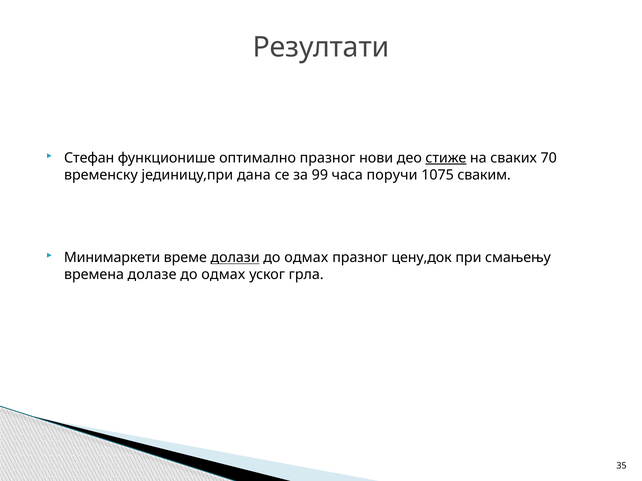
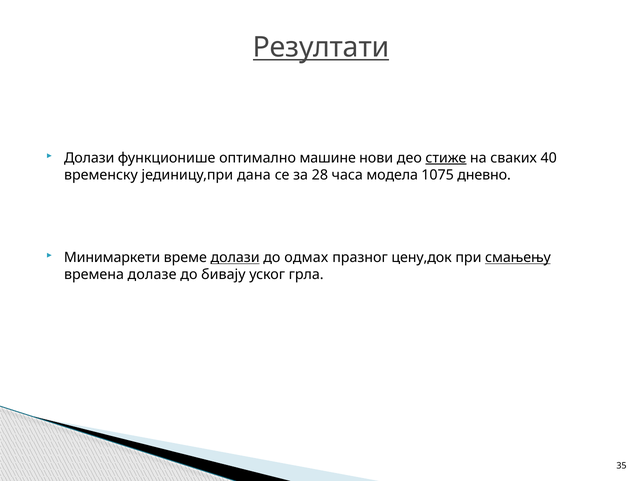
Резултати underline: none -> present
Стефан at (89, 158): Стефан -> Долази
оптимално празног: празног -> машине
70: 70 -> 40
99: 99 -> 28
поручи: поручи -> модела
сваким: сваким -> дневно
смањењу underline: none -> present
одмах at (223, 275): одмах -> бивају
